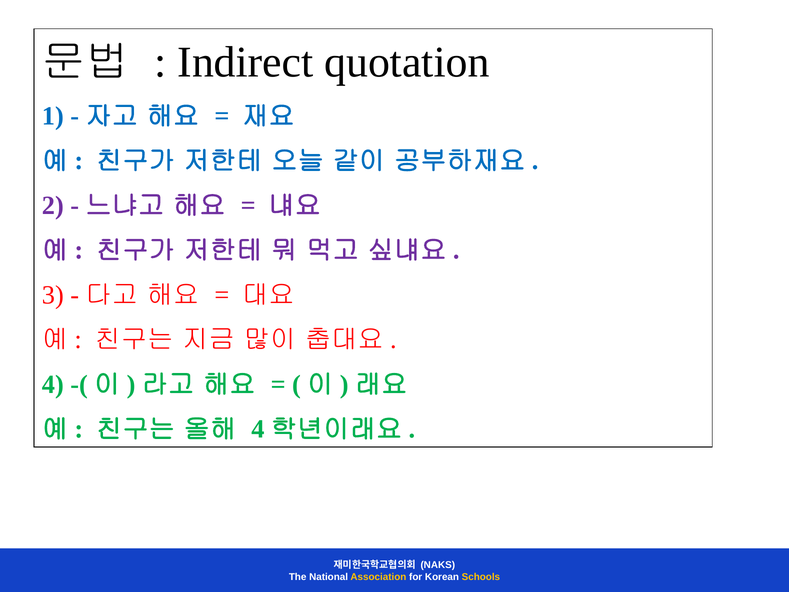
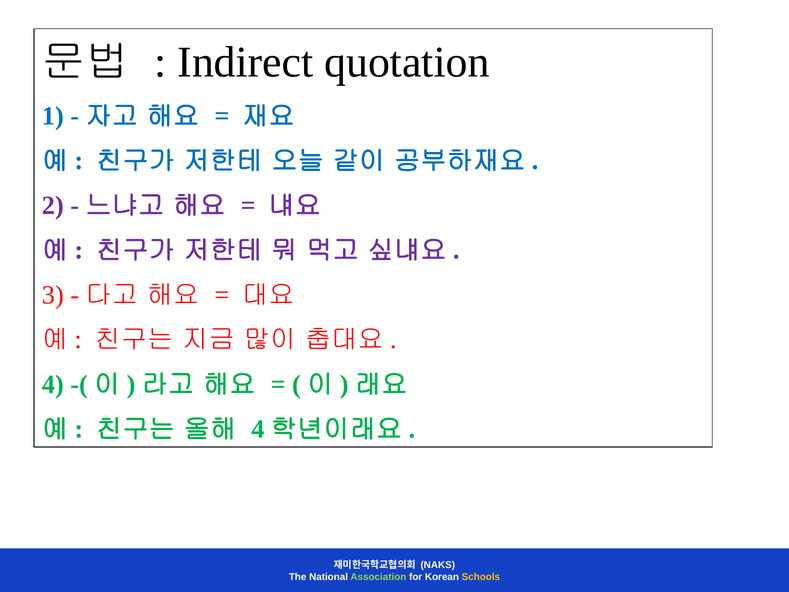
Association colour: yellow -> light green
